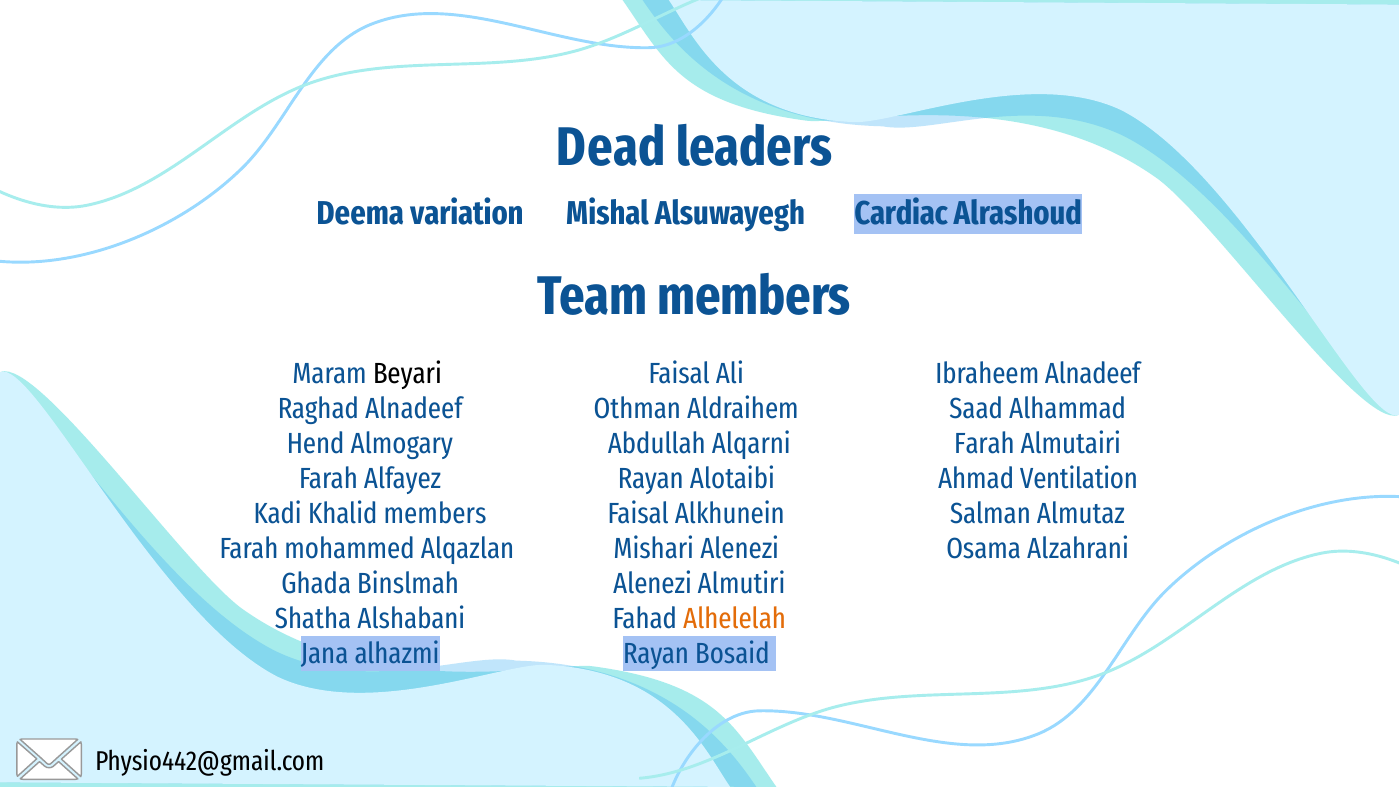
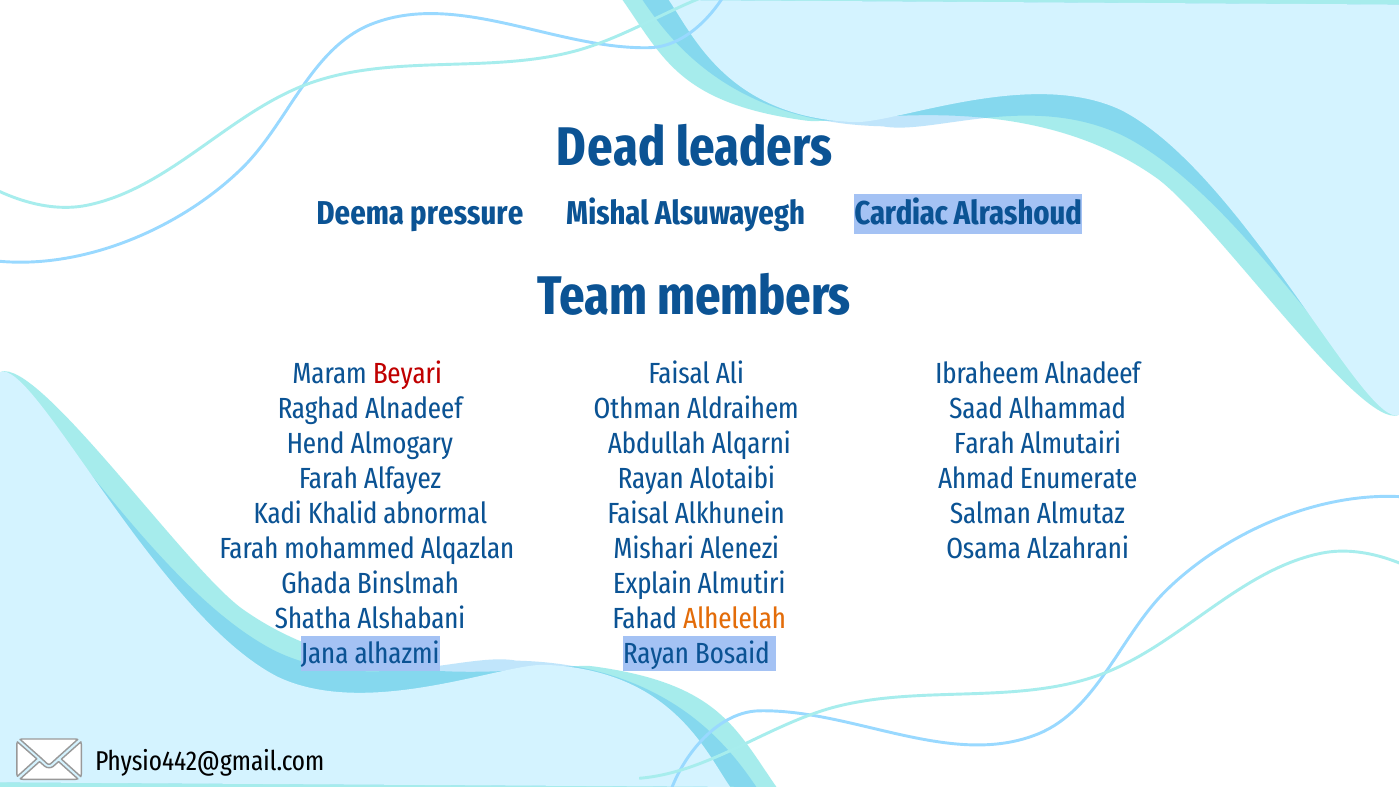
variation: variation -> pressure
Beyari colour: black -> red
Ventilation: Ventilation -> Enumerate
Khalid members: members -> abnormal
Alenezi at (653, 584): Alenezi -> Explain
